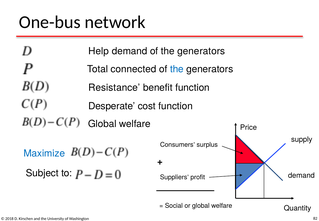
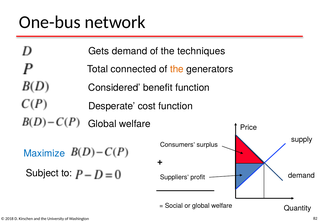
Help: Help -> Gets
demand of the generators: generators -> techniques
the at (177, 69) colour: blue -> orange
Resistance: Resistance -> Considered
